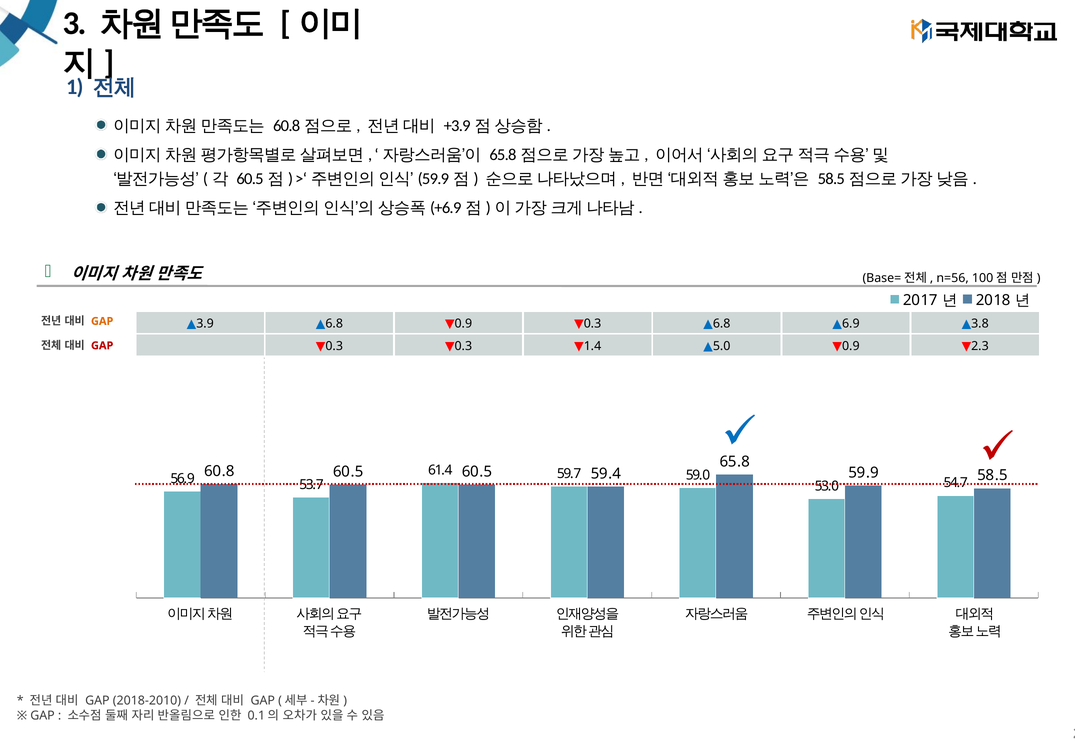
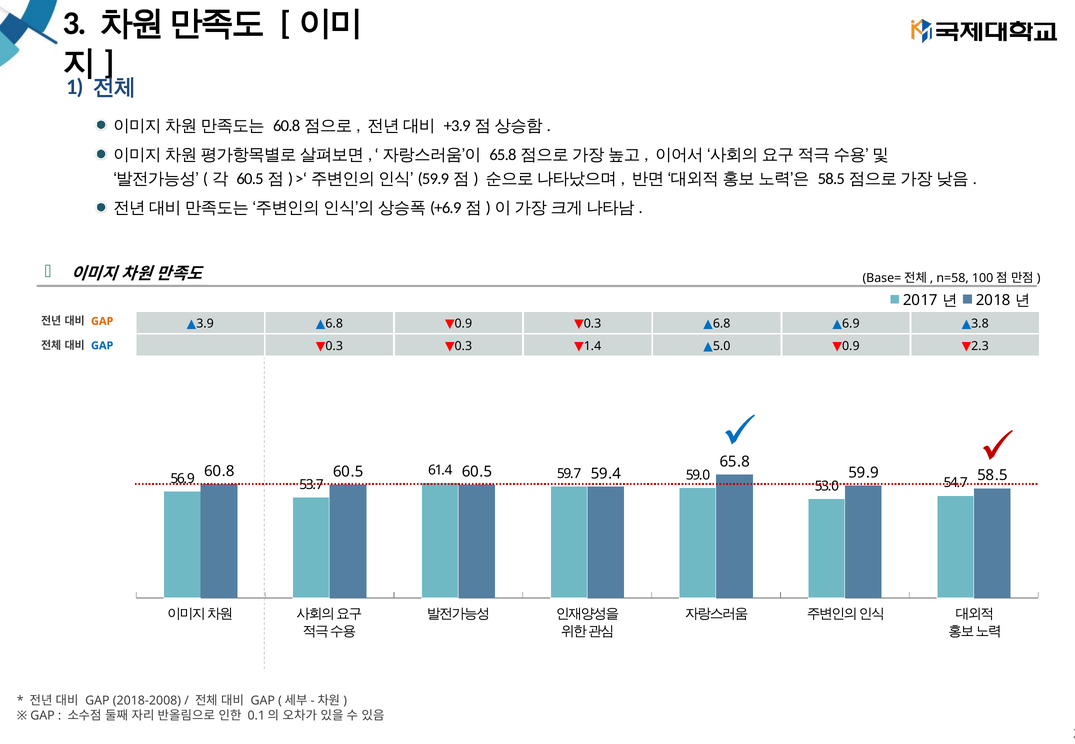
n=56: n=56 -> n=58
GAP at (102, 346) colour: red -> blue
2018-2010: 2018-2010 -> 2018-2008
